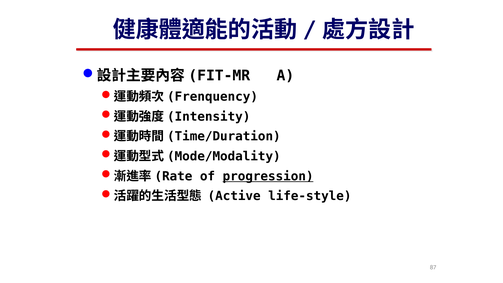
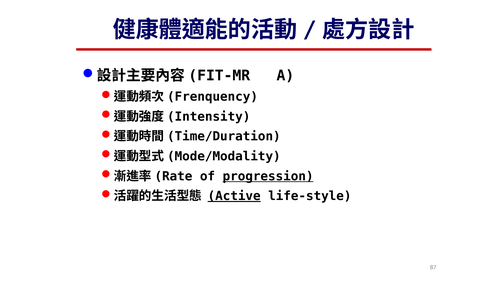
Active underline: none -> present
